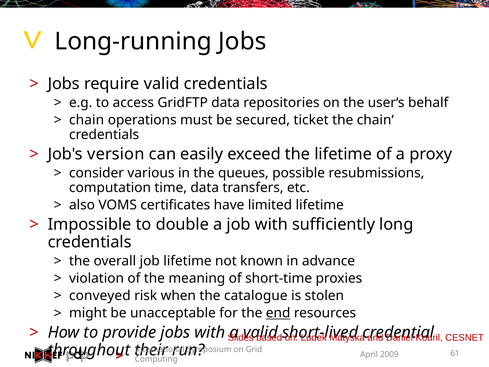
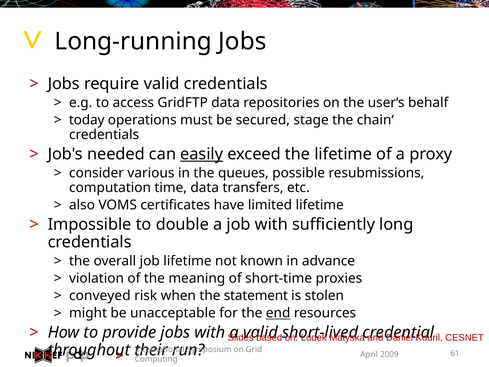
chain: chain -> today
ticket: ticket -> stage
version: version -> needed
easily underline: none -> present
catalogue: catalogue -> statement
